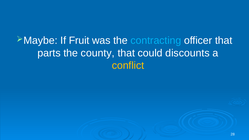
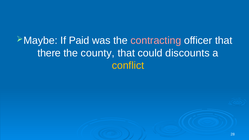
Fruit: Fruit -> Paid
contracting colour: light blue -> pink
parts: parts -> there
